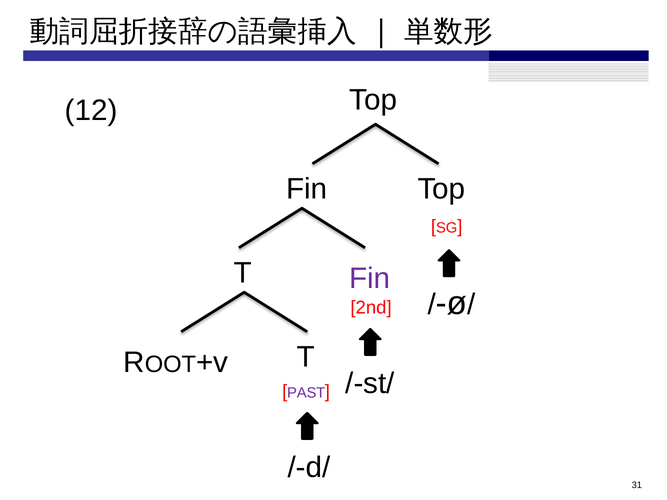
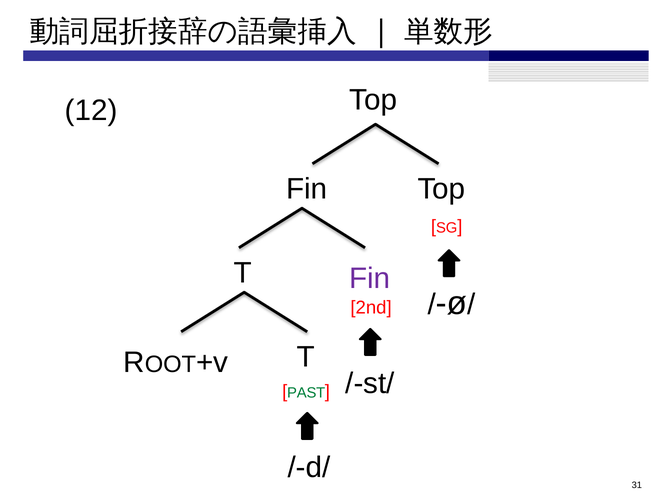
PAST colour: purple -> green
